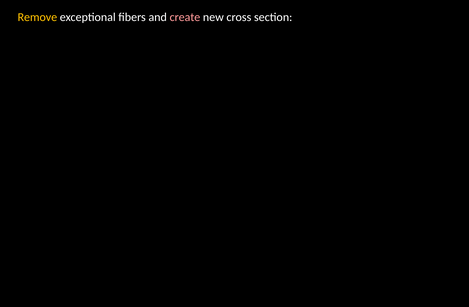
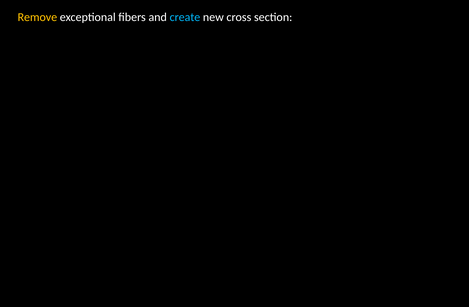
create colour: pink -> light blue
